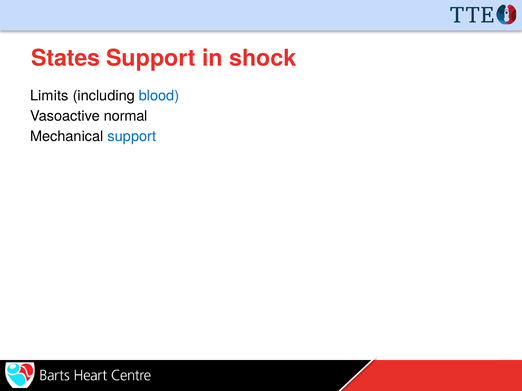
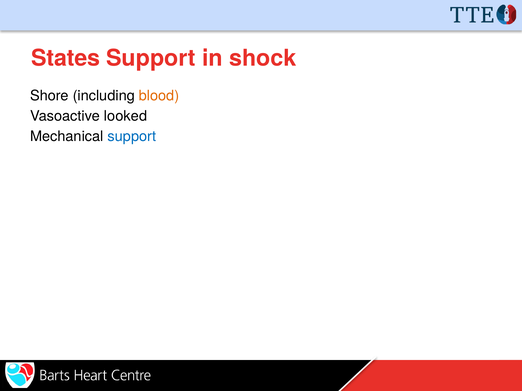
Limits: Limits -> Shore
blood colour: blue -> orange
normal: normal -> looked
